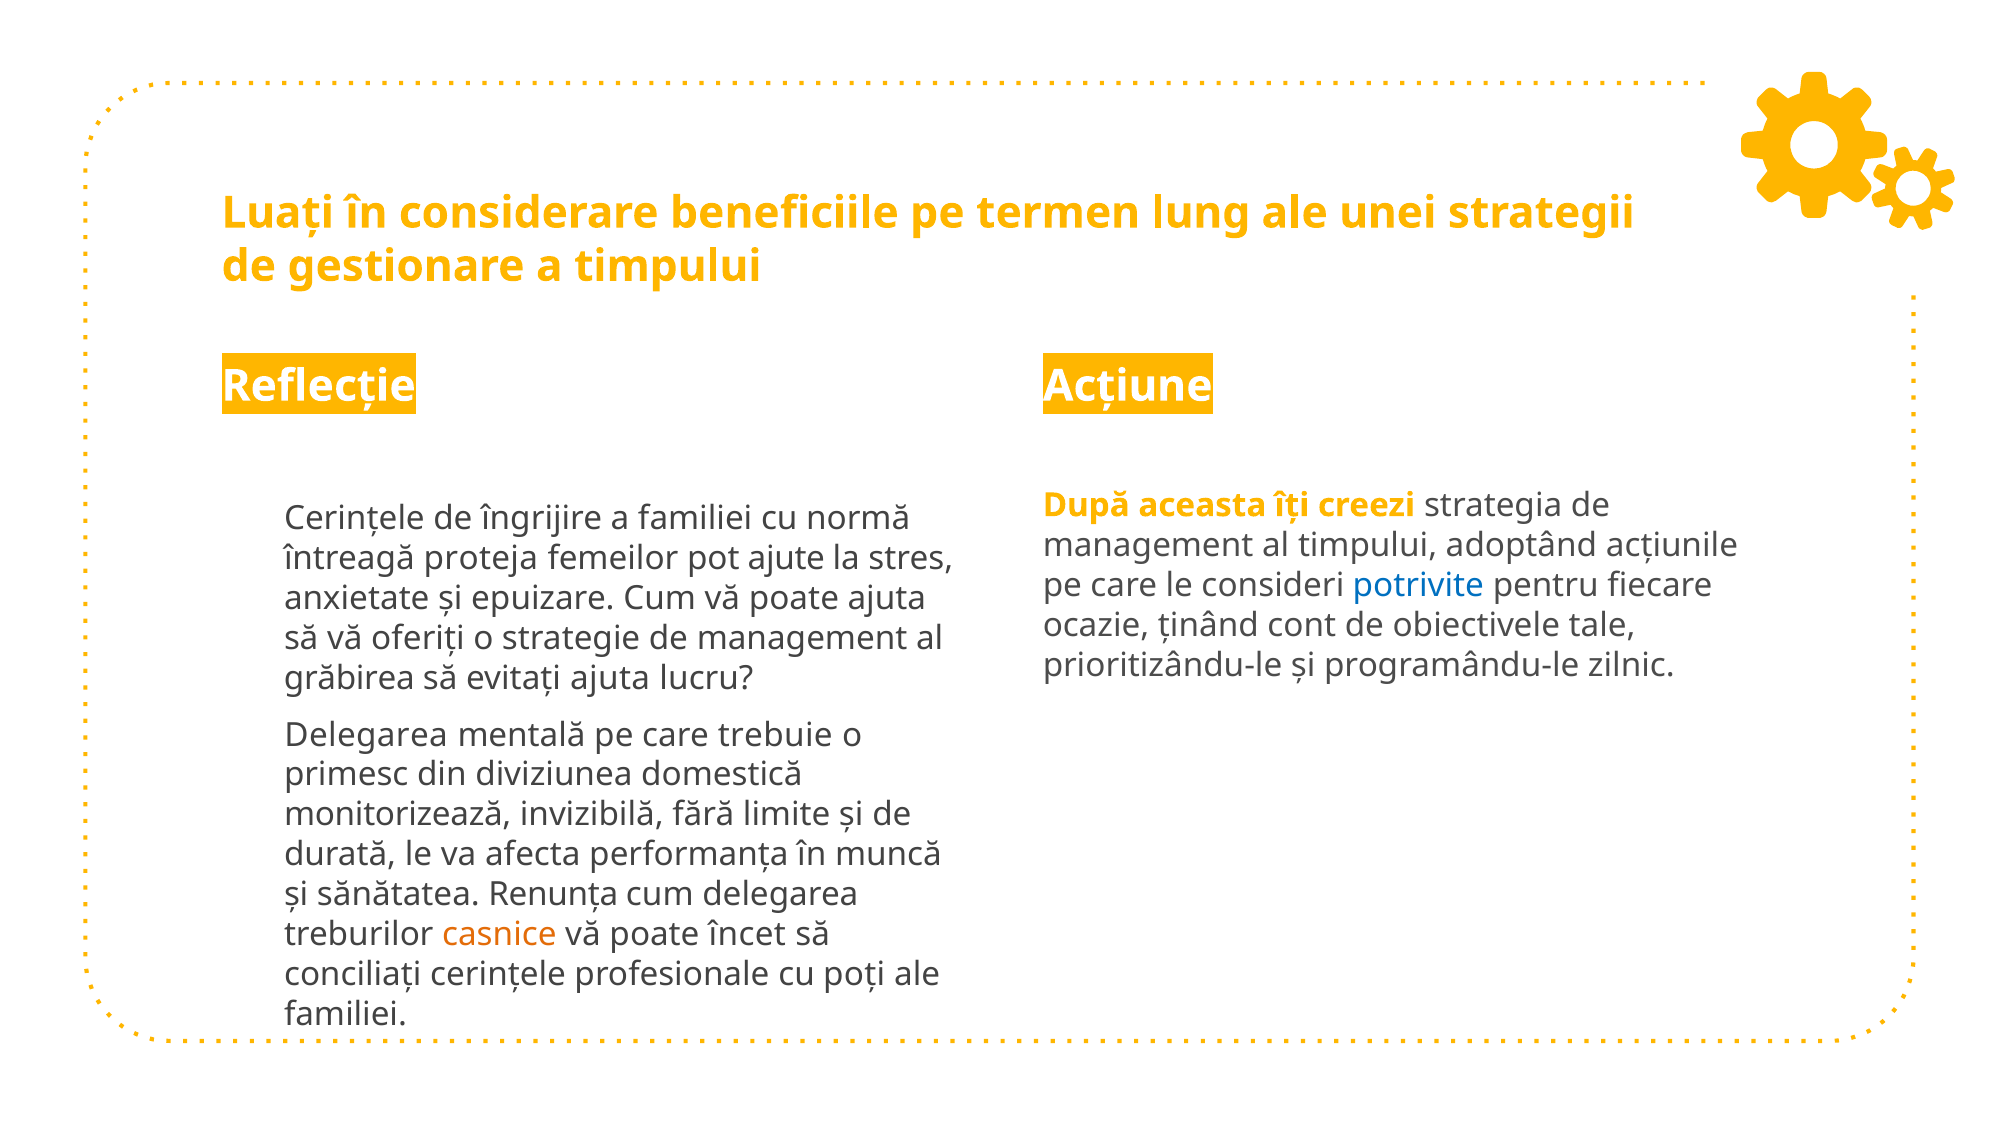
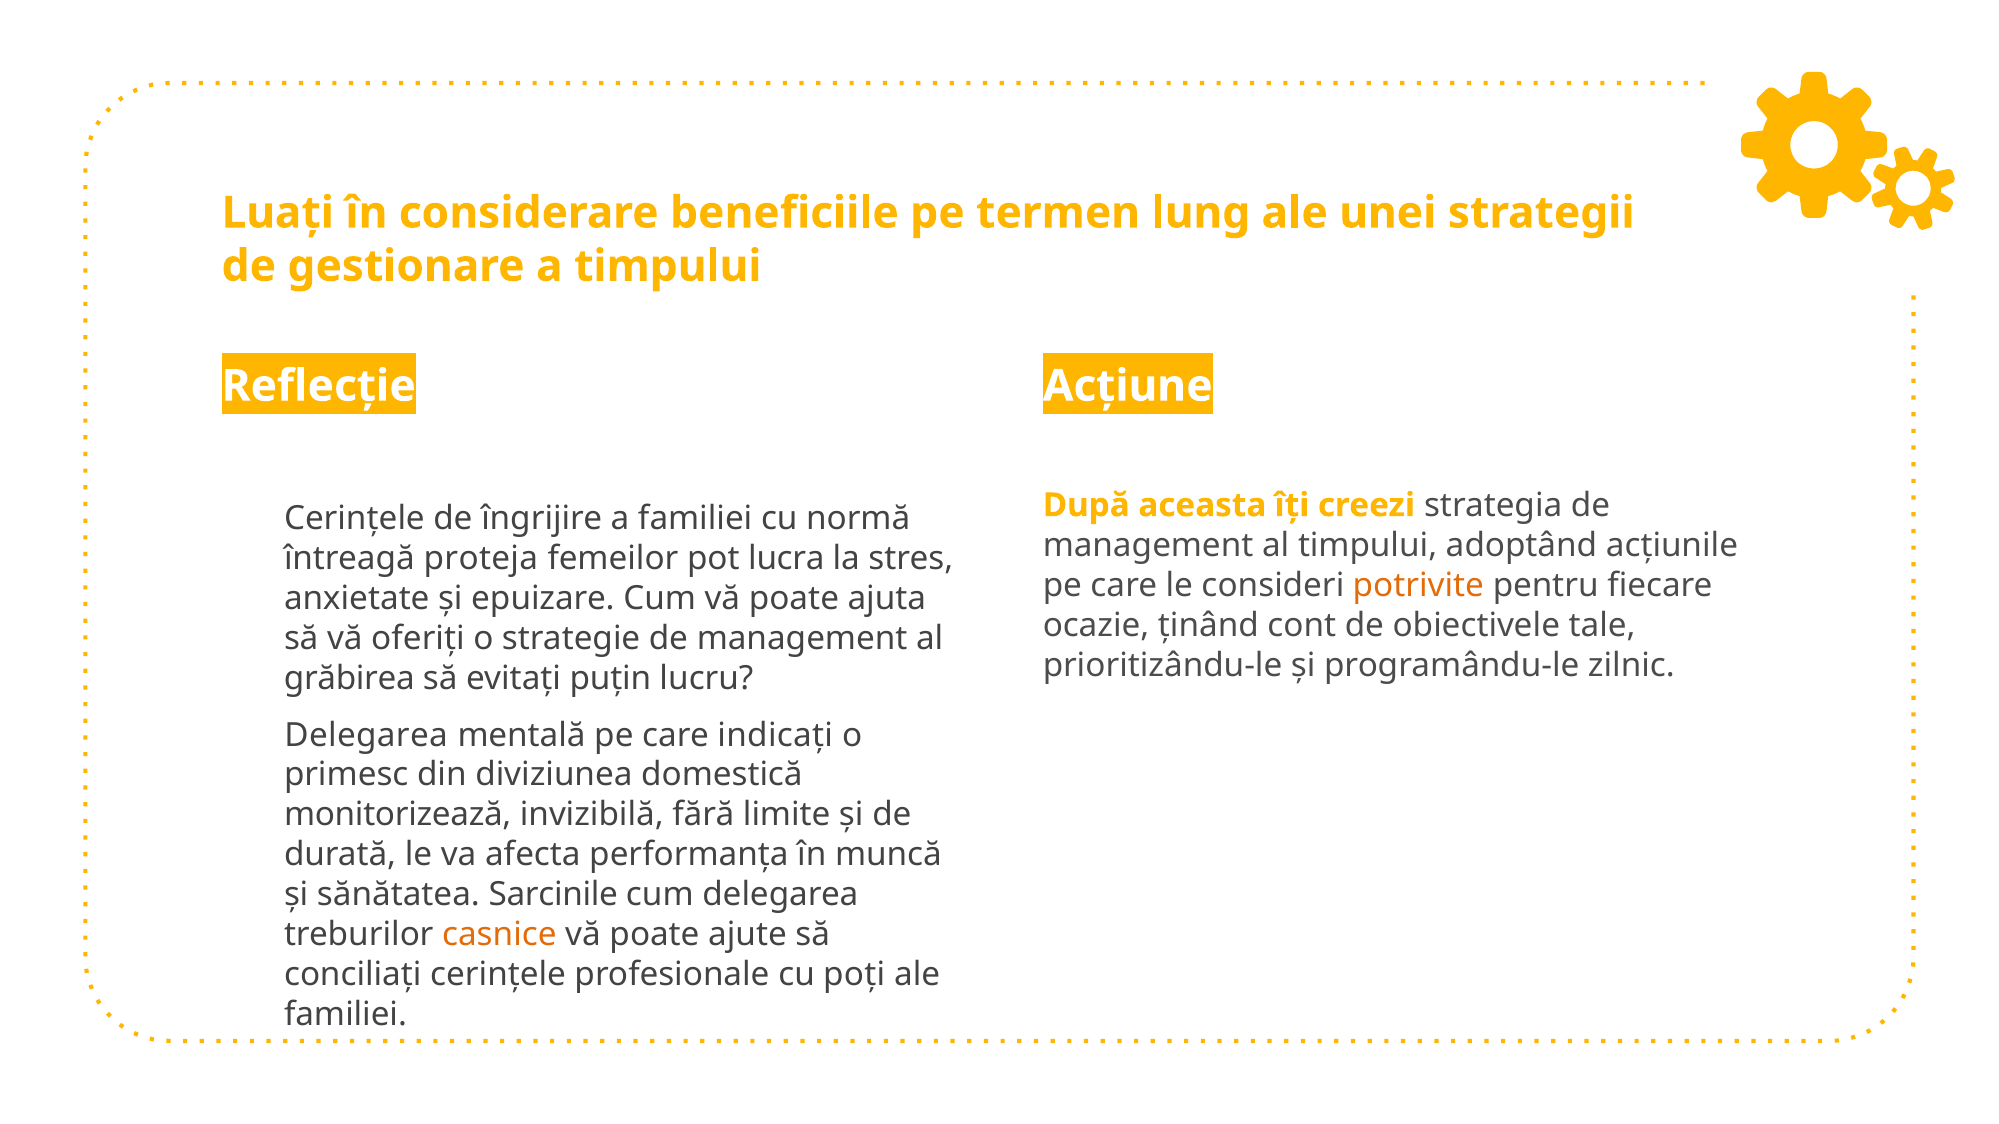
ajute: ajute -> lucra
potrivite colour: blue -> orange
evitați ajuta: ajuta -> puțin
trebuie: trebuie -> indicați
Renunța: Renunța -> Sarcinile
încet: încet -> ajute
